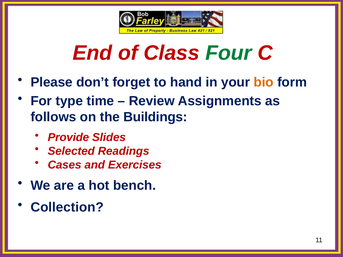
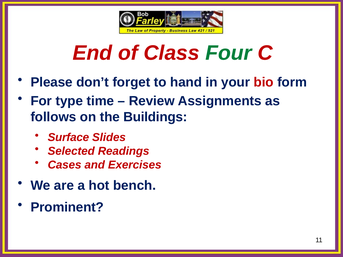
bio colour: orange -> red
Provide: Provide -> Surface
Collection: Collection -> Prominent
